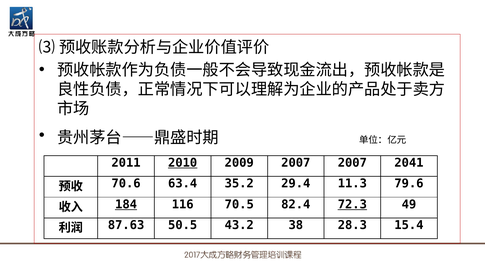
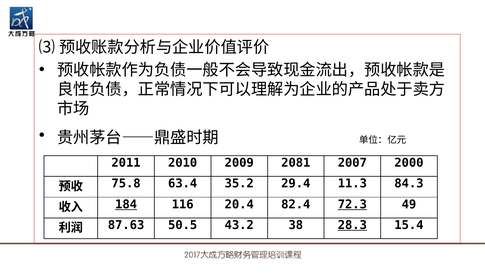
2010 underline: present -> none
2009 2007: 2007 -> 2081
2041: 2041 -> 2000
70.6: 70.6 -> 75.8
79.6: 79.6 -> 84.3
70.5: 70.5 -> 20.4
28.3 underline: none -> present
